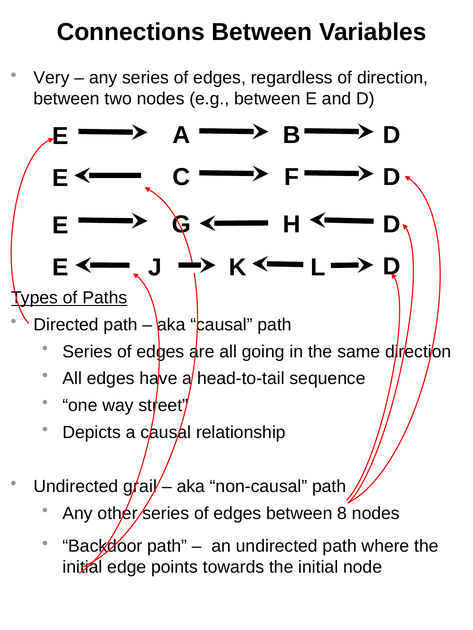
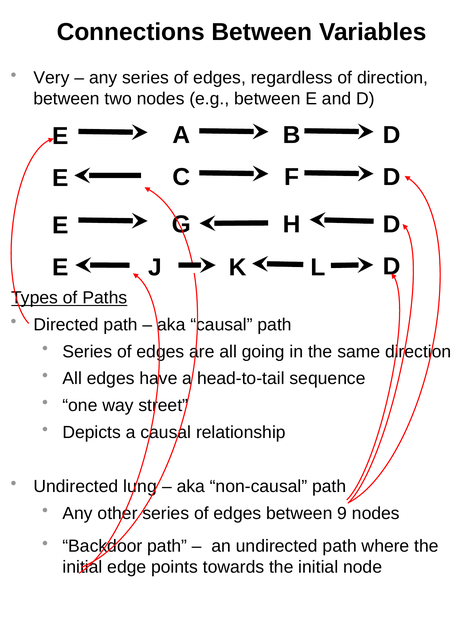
grail: grail -> lung
8: 8 -> 9
